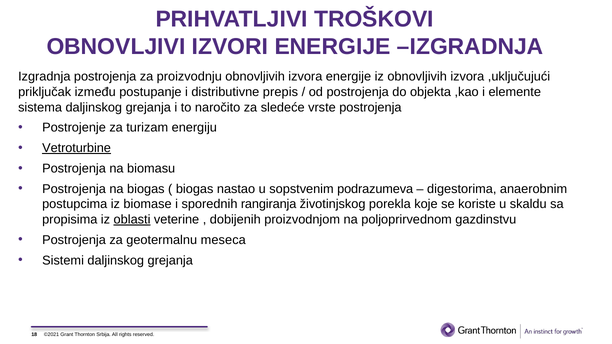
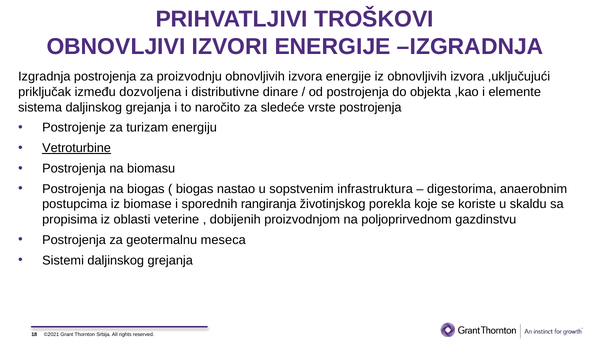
postupanje: postupanje -> dozvoljena
prepis: prepis -> dinare
podrazumeva: podrazumeva -> infrastruktura
oblasti underline: present -> none
